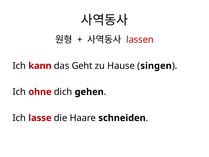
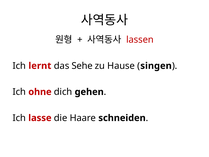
kann: kann -> lernt
Geht: Geht -> Sehe
